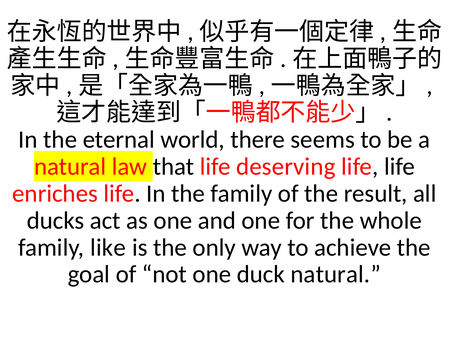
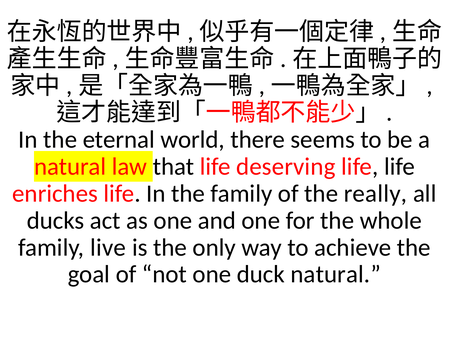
result: result -> really
like: like -> live
